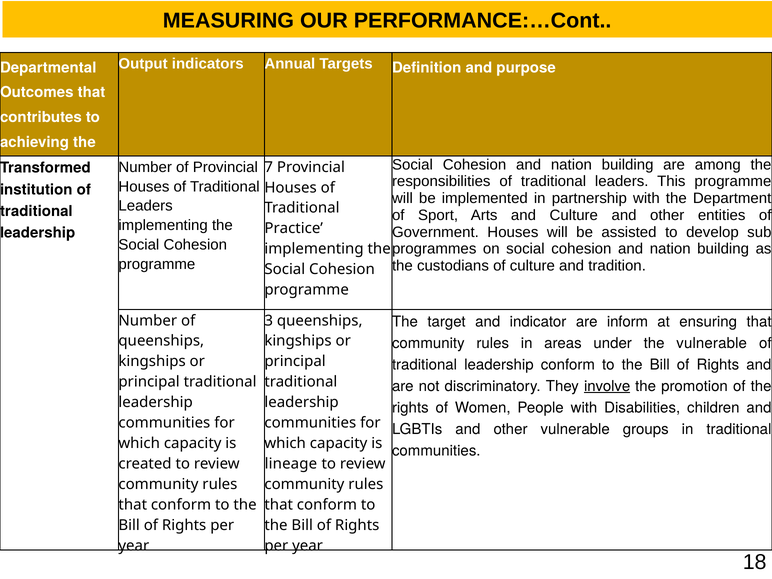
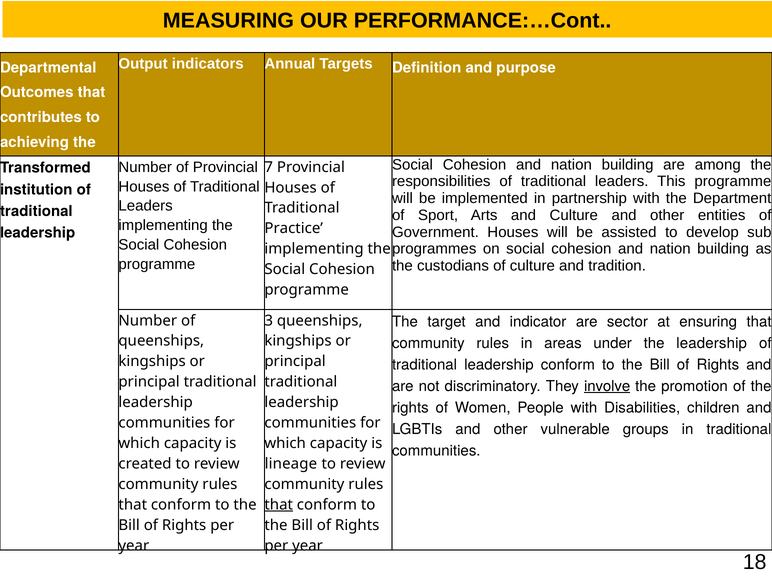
inform: inform -> sector
the vulnerable: vulnerable -> leadership
that at (279, 505) underline: none -> present
